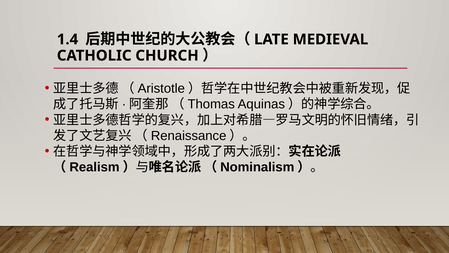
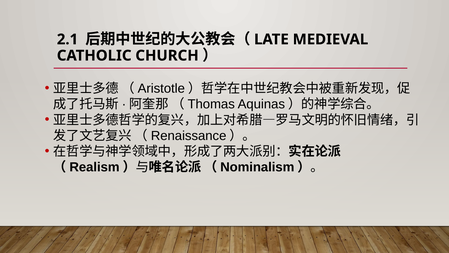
1.4: 1.4 -> 2.1
